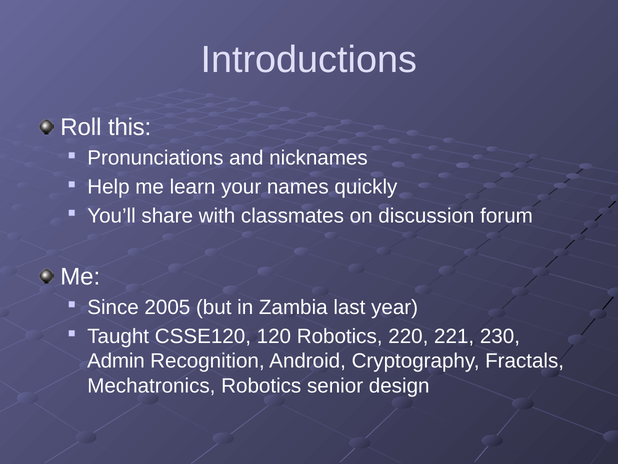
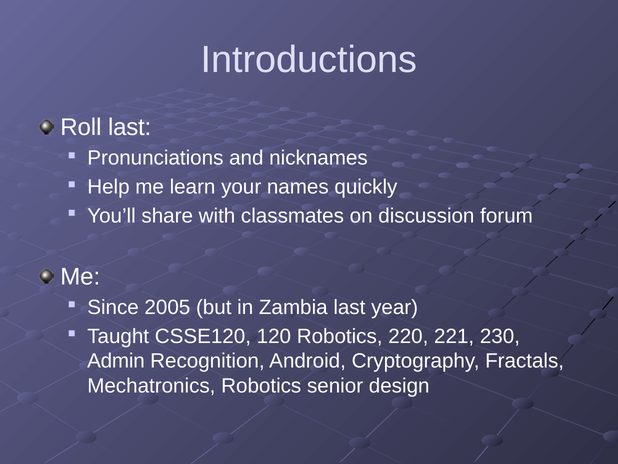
Roll this: this -> last
